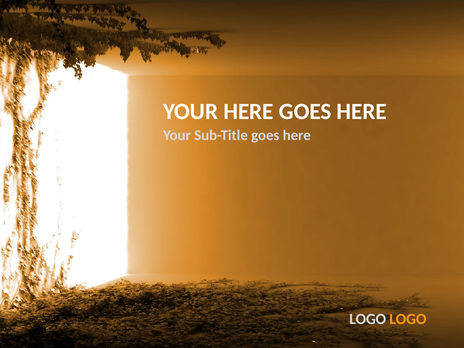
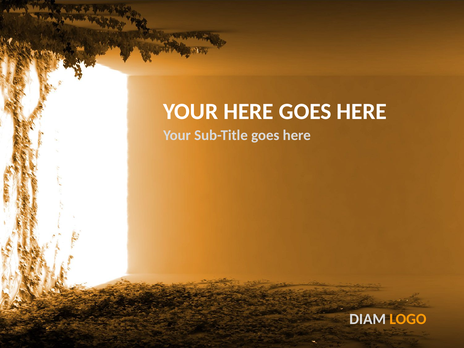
LOGO at (368, 319): LOGO -> DIAM
